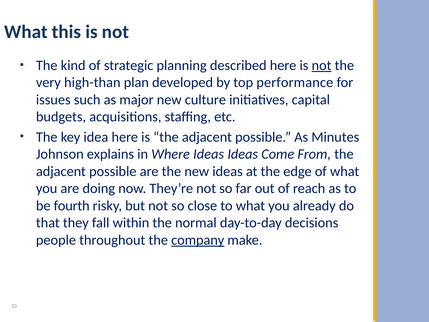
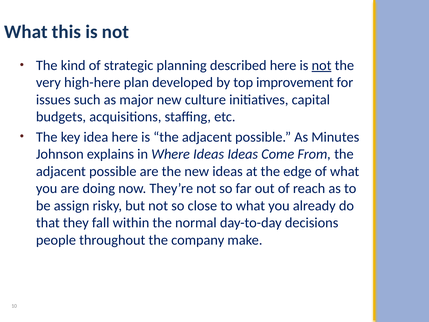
high-than: high-than -> high-here
performance: performance -> improvement
fourth: fourth -> assign
company underline: present -> none
